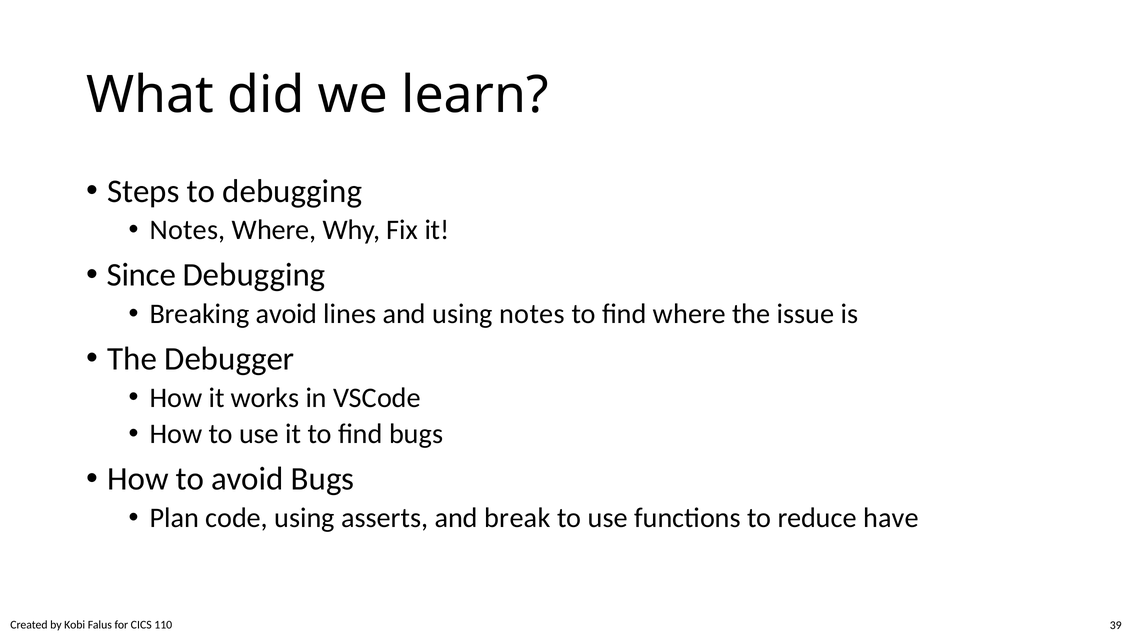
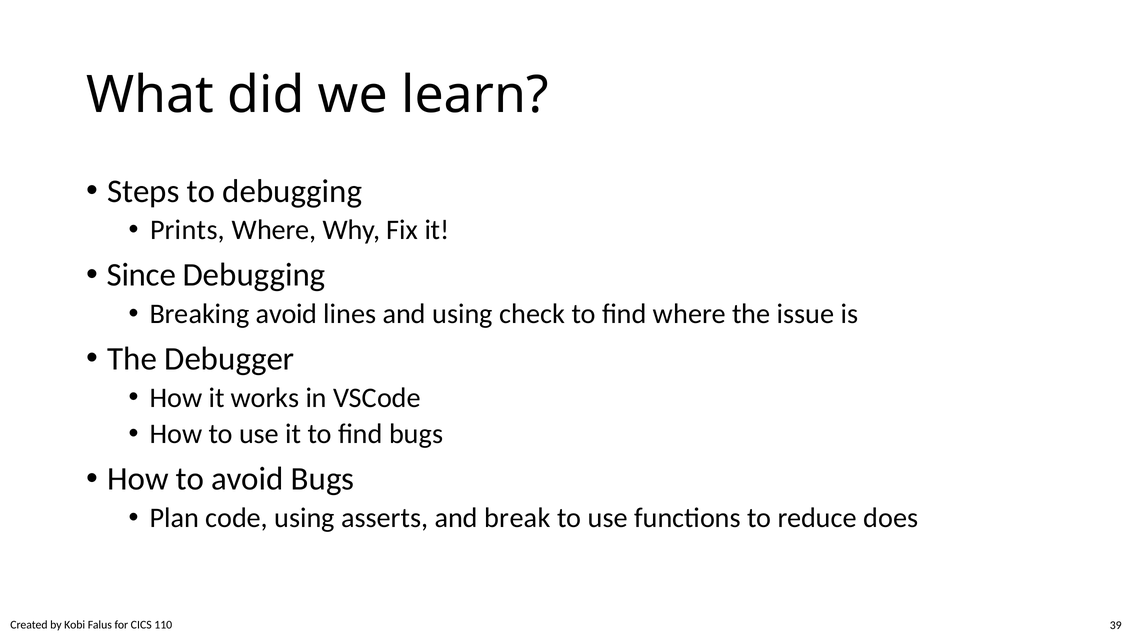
Notes at (188, 230): Notes -> Prints
using notes: notes -> check
have: have -> does
